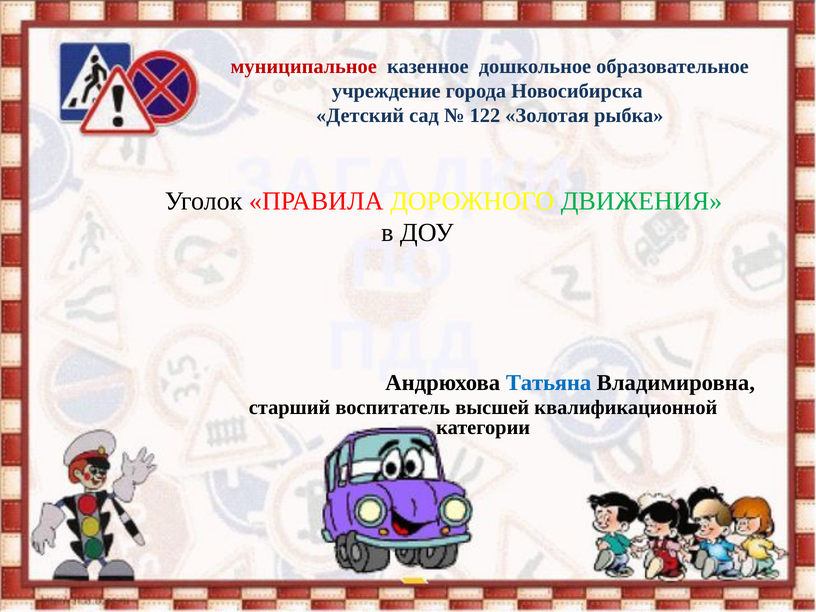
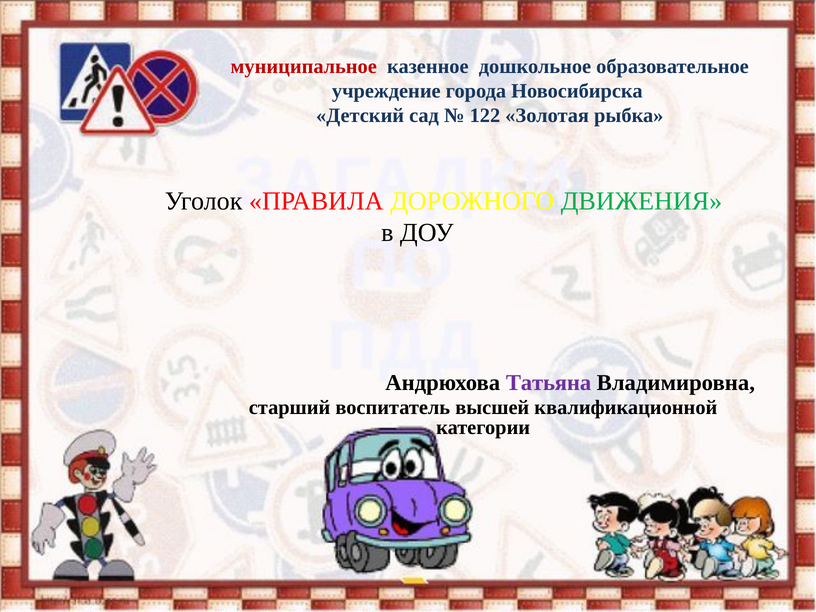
Татьяна colour: blue -> purple
